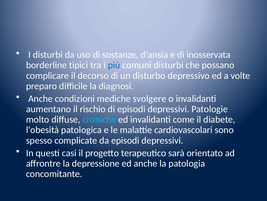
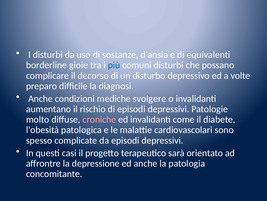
inosservata: inosservata -> equivalenti
tipici: tipici -> gioie
croniche colour: light blue -> pink
